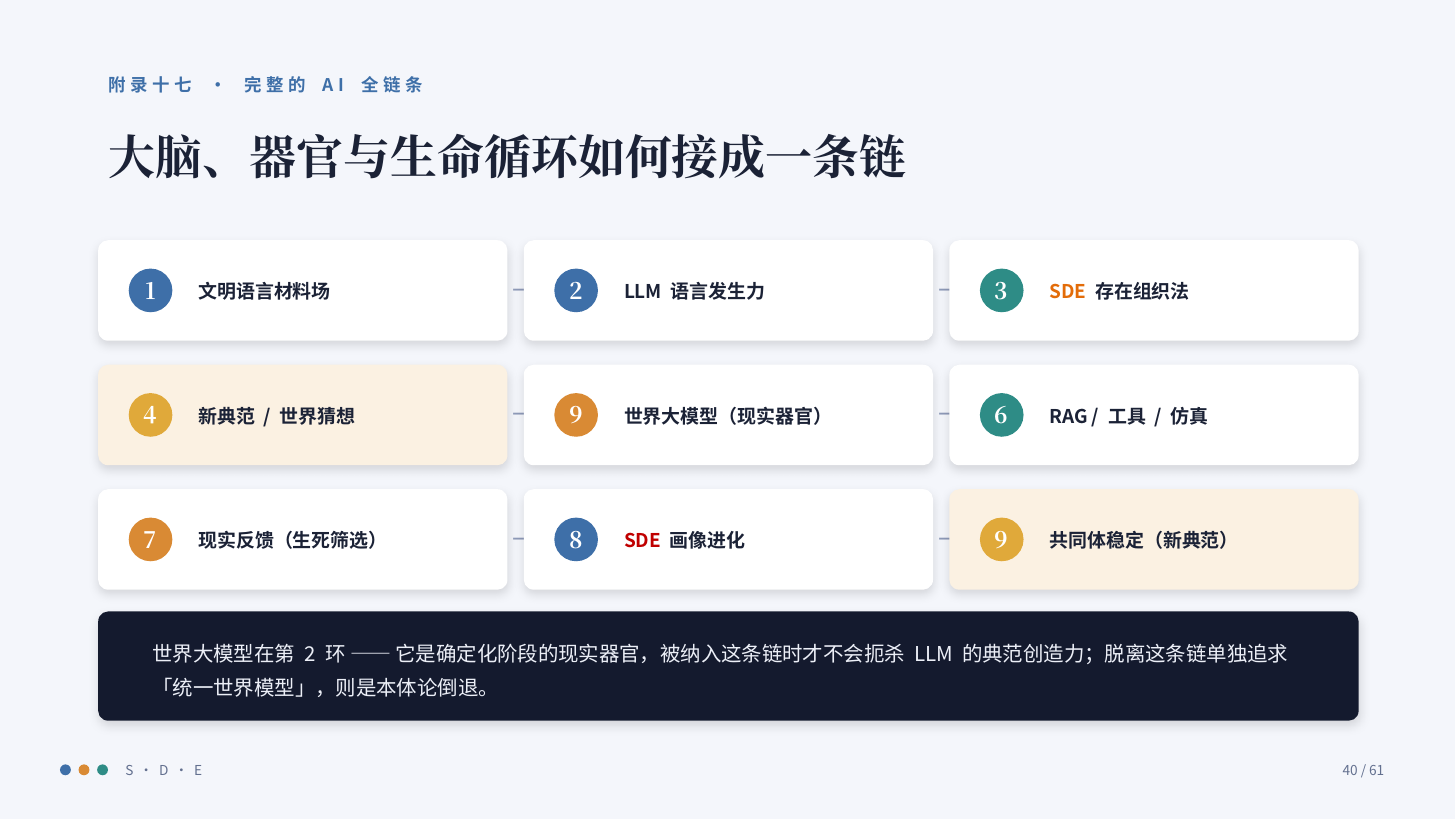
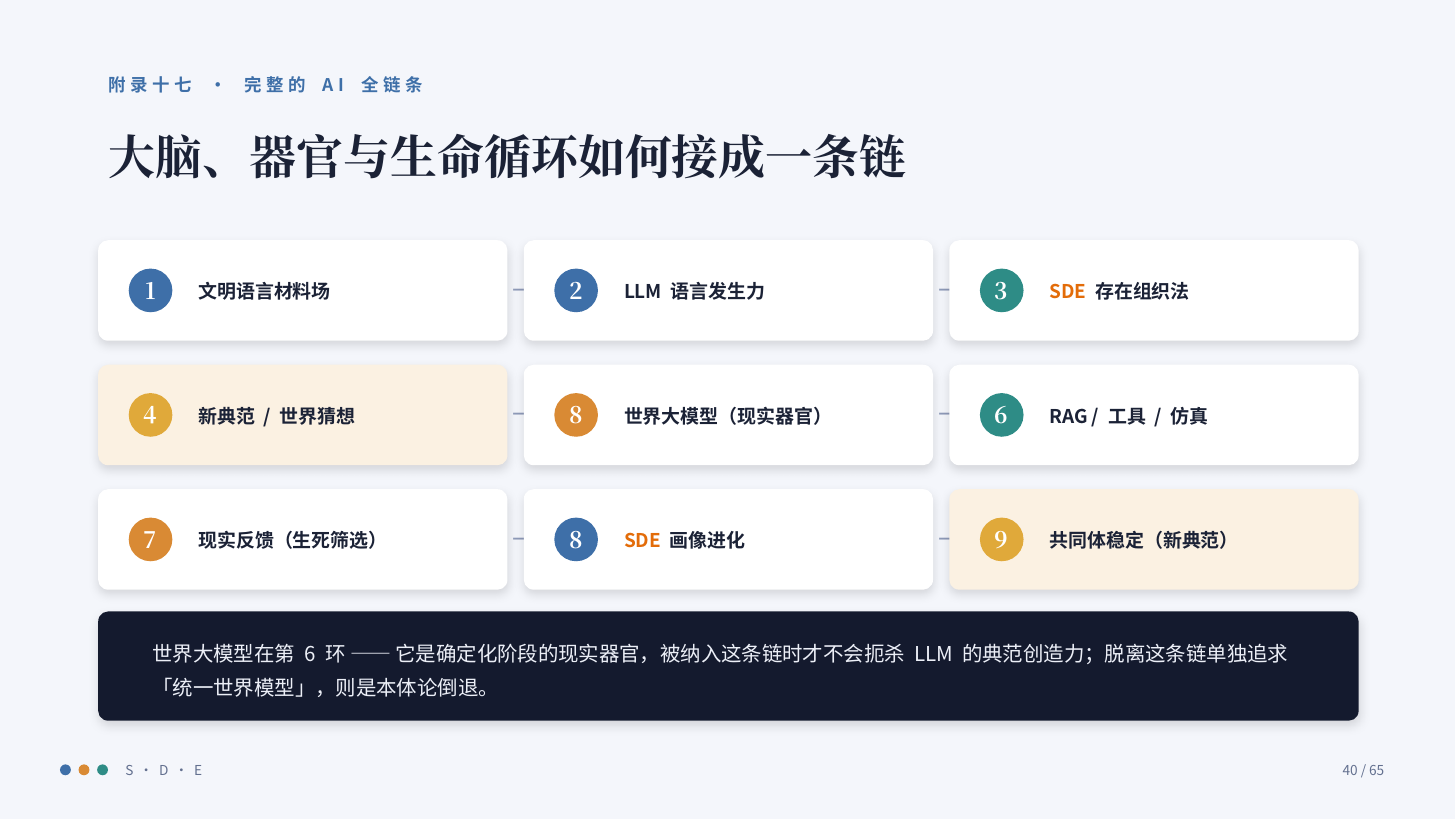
9 at (576, 416): 9 -> 8
SDE at (642, 541) colour: red -> orange
2 at (310, 655): 2 -> 6
61: 61 -> 65
